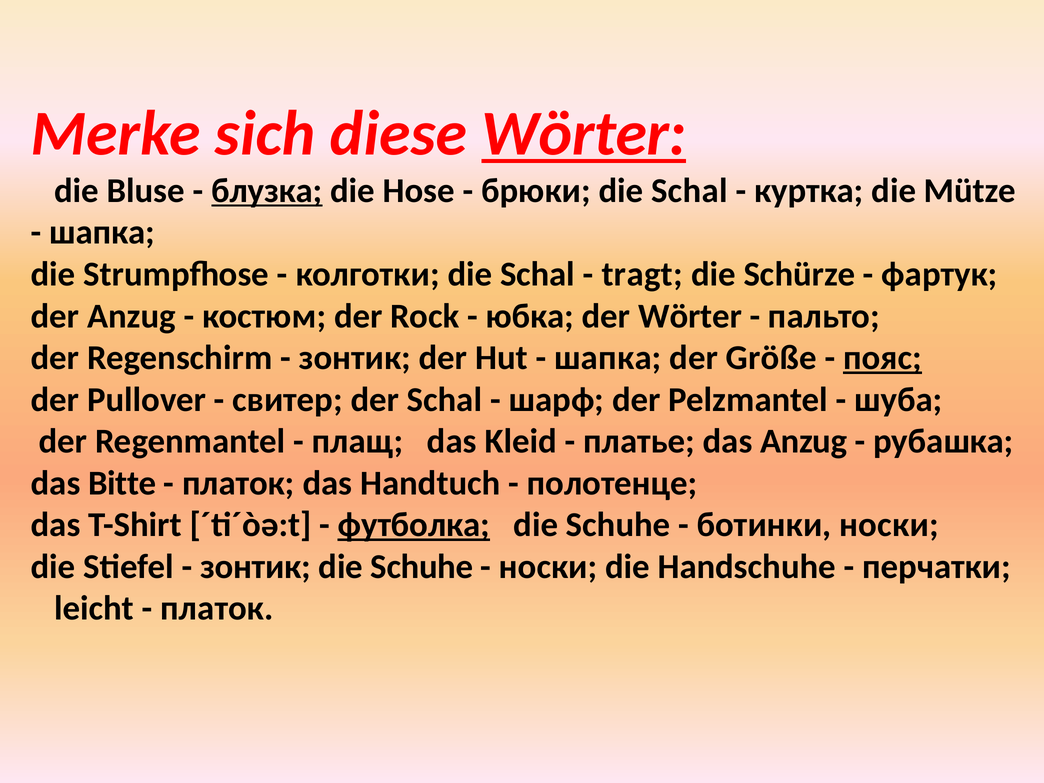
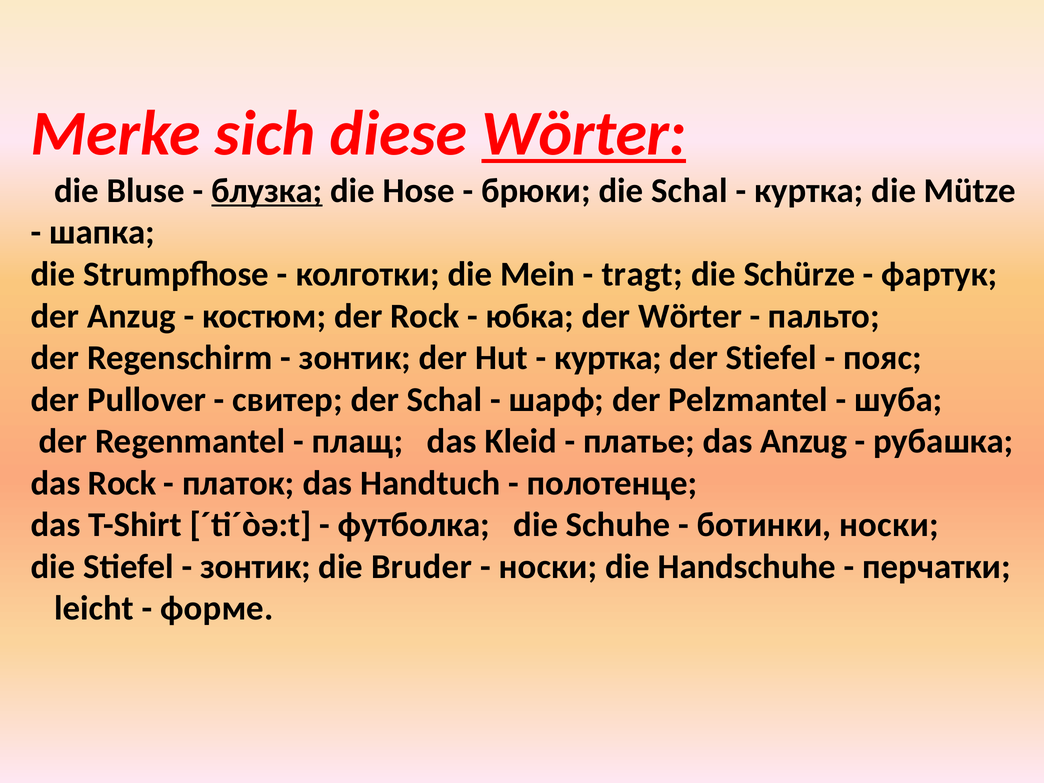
колготки die Schal: Schal -> Mein
шапка at (608, 358): шапка -> куртка
der Größe: Größe -> Stiefel
пояс underline: present -> none
das Bitte: Bitte -> Rock
футболка underline: present -> none
Schuhe at (422, 567): Schuhe -> Bruder
платок at (217, 608): платок -> форме
